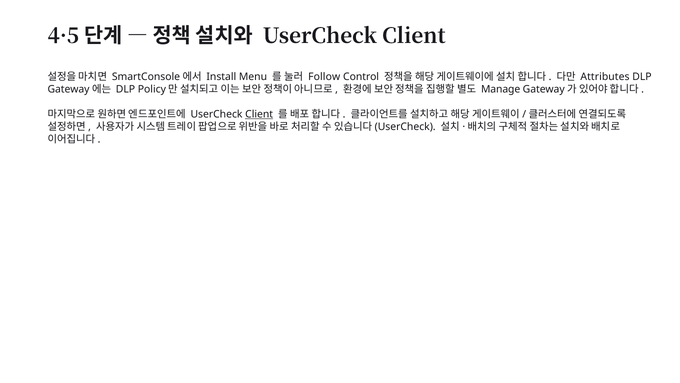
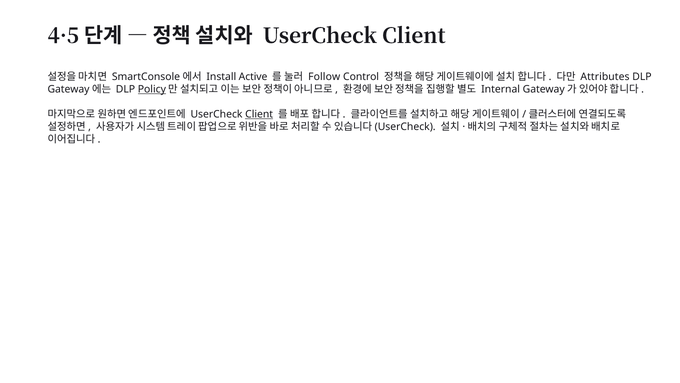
Menu: Menu -> Active
Policy underline: none -> present
Manage: Manage -> Internal
